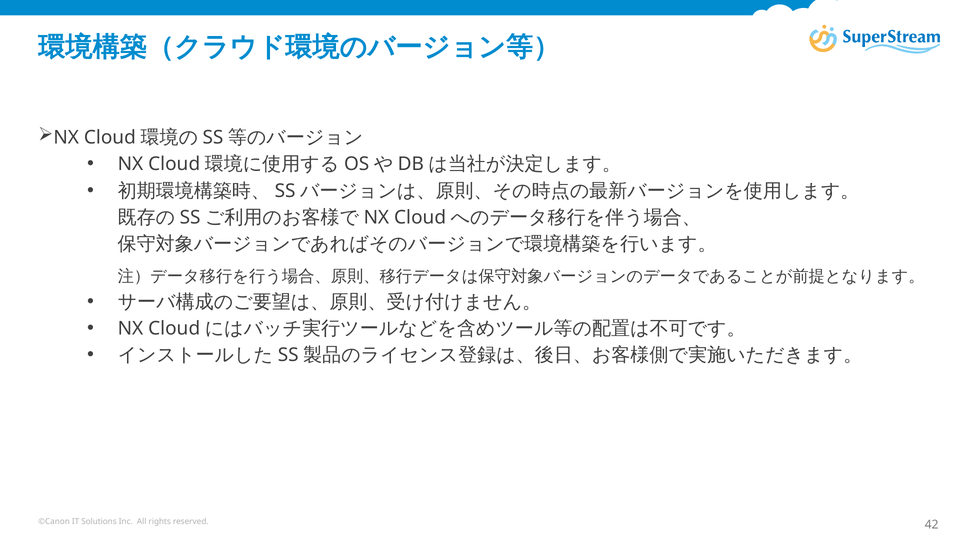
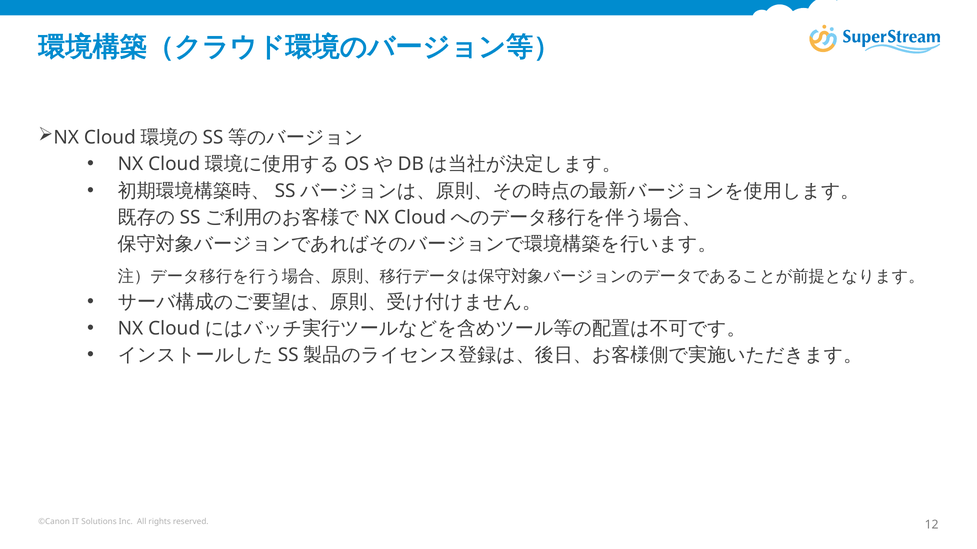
42: 42 -> 12
